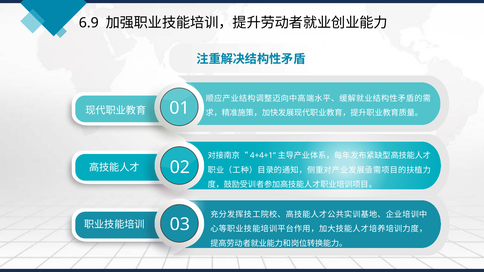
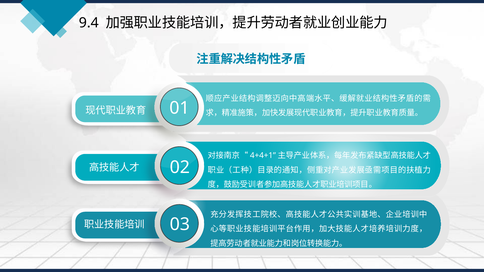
6.9: 6.9 -> 9.4
